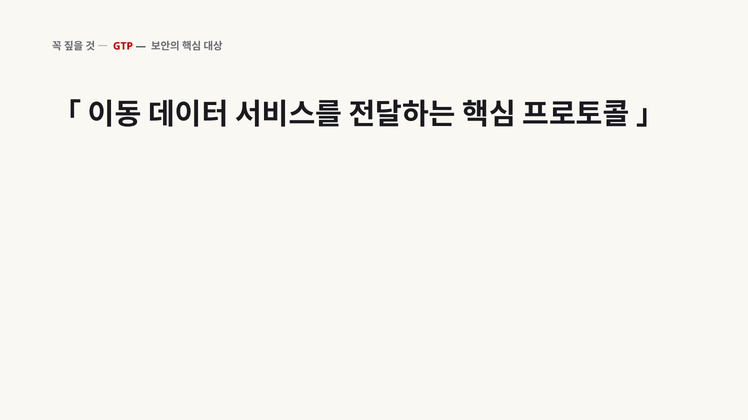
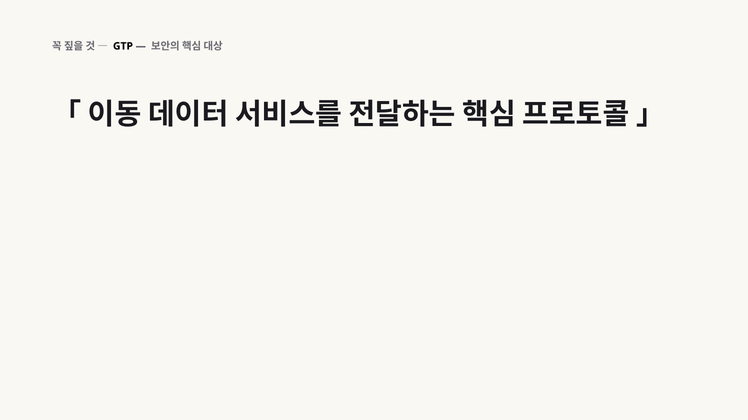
GTP colour: red -> black
